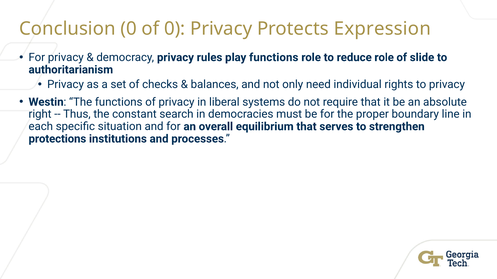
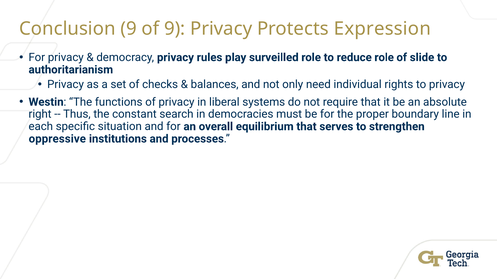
Conclusion 0: 0 -> 9
of 0: 0 -> 9
play functions: functions -> surveilled
protections: protections -> oppressive
